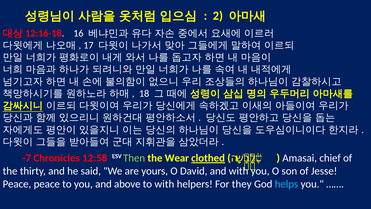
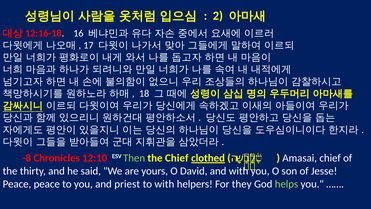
-7: -7 -> -8
12:58: 12:58 -> 12:10
the Wear: Wear -> Chief
above: above -> priest
helps colour: light blue -> light green
